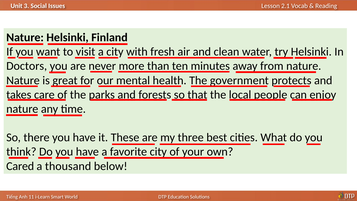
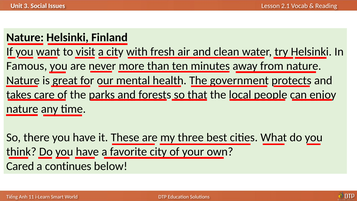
Doctors: Doctors -> Famous
thousand: thousand -> continues
